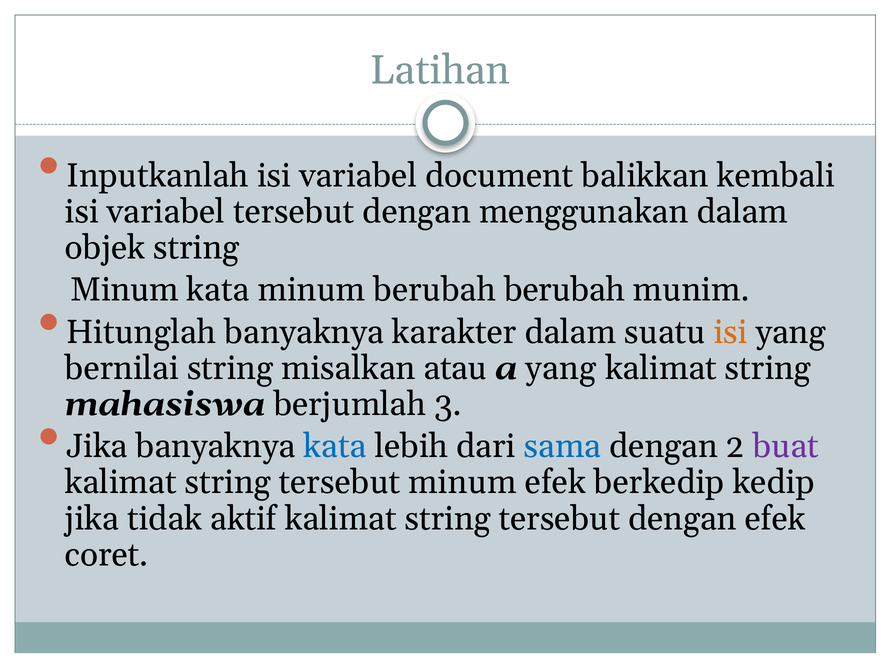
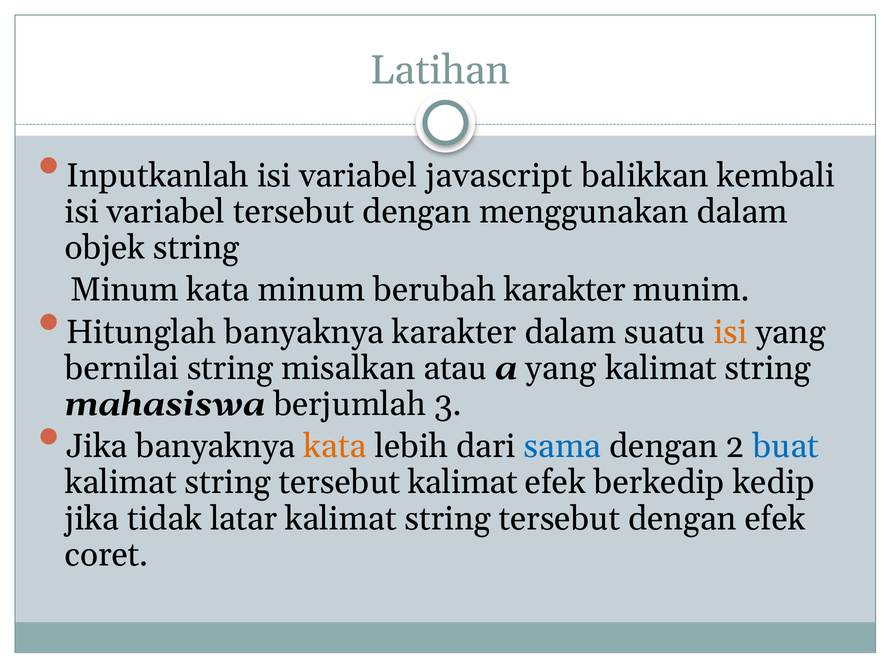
document: document -> javascript
berubah berubah: berubah -> karakter
kata at (335, 447) colour: blue -> orange
buat colour: purple -> blue
tersebut minum: minum -> kalimat
aktif: aktif -> latar
